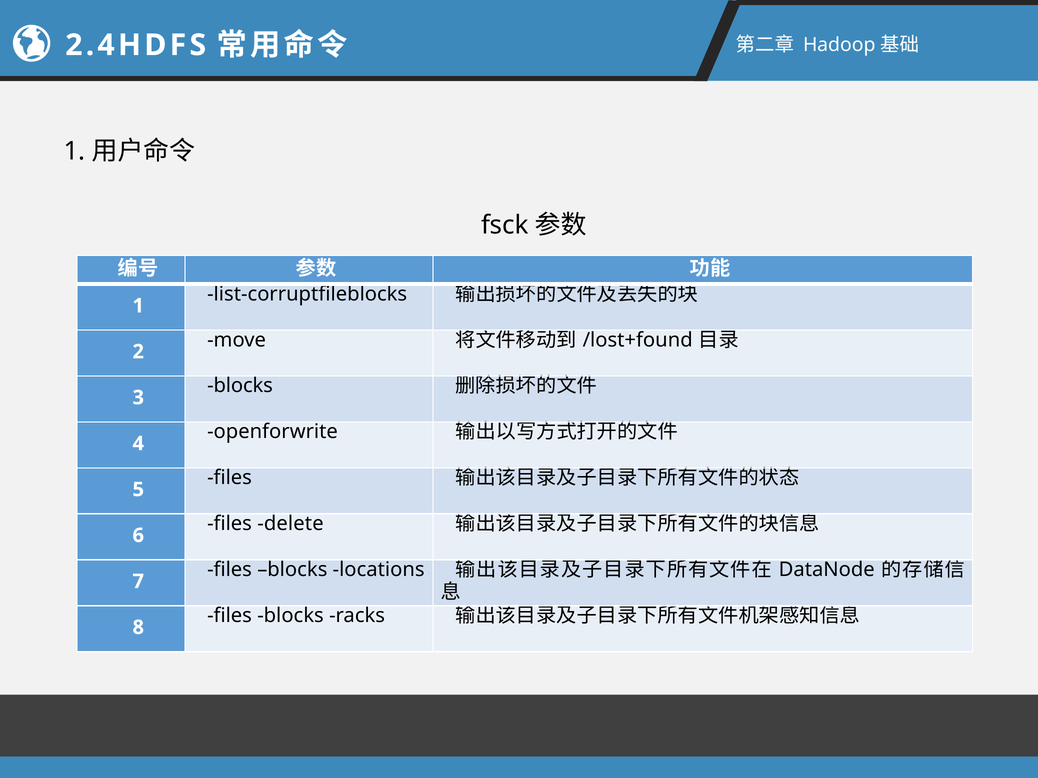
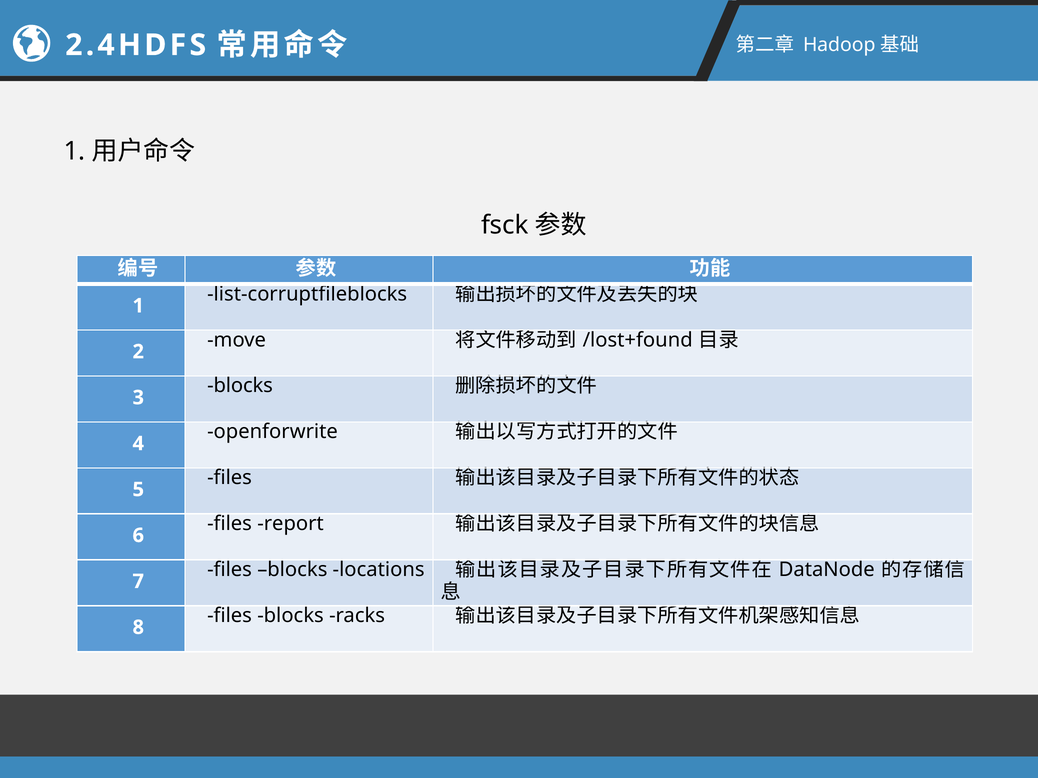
delete: delete -> report
